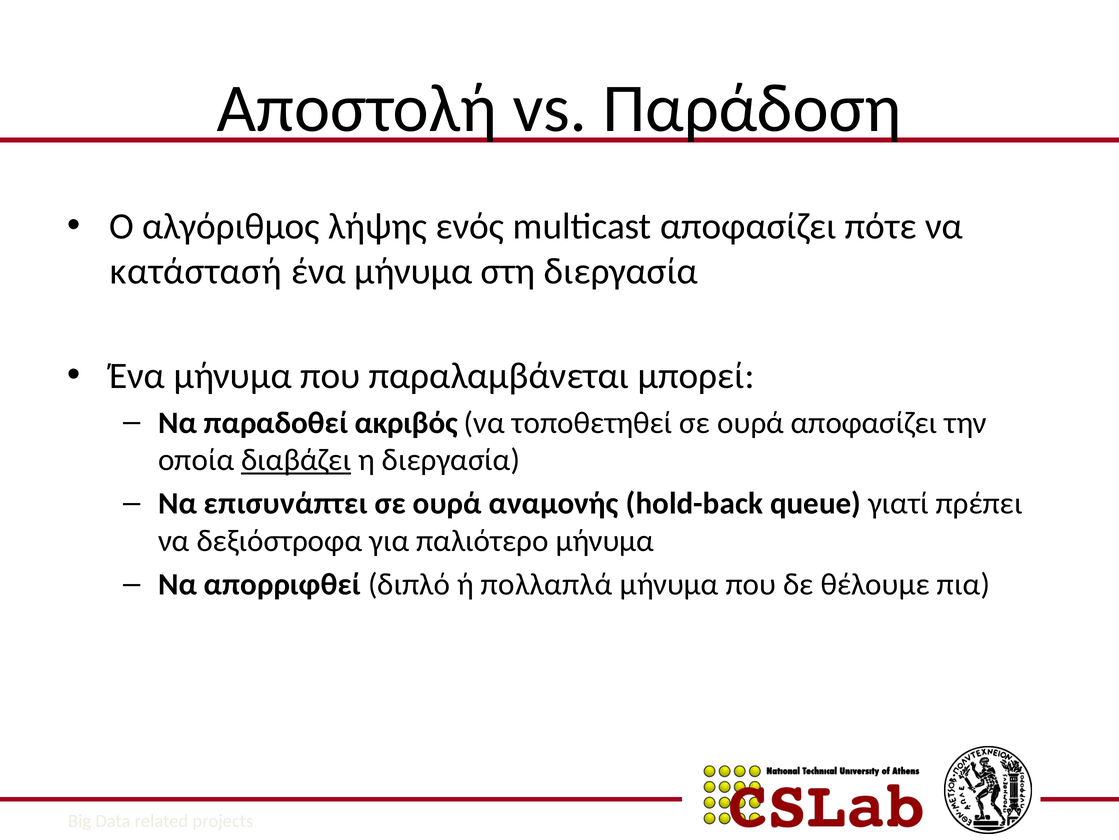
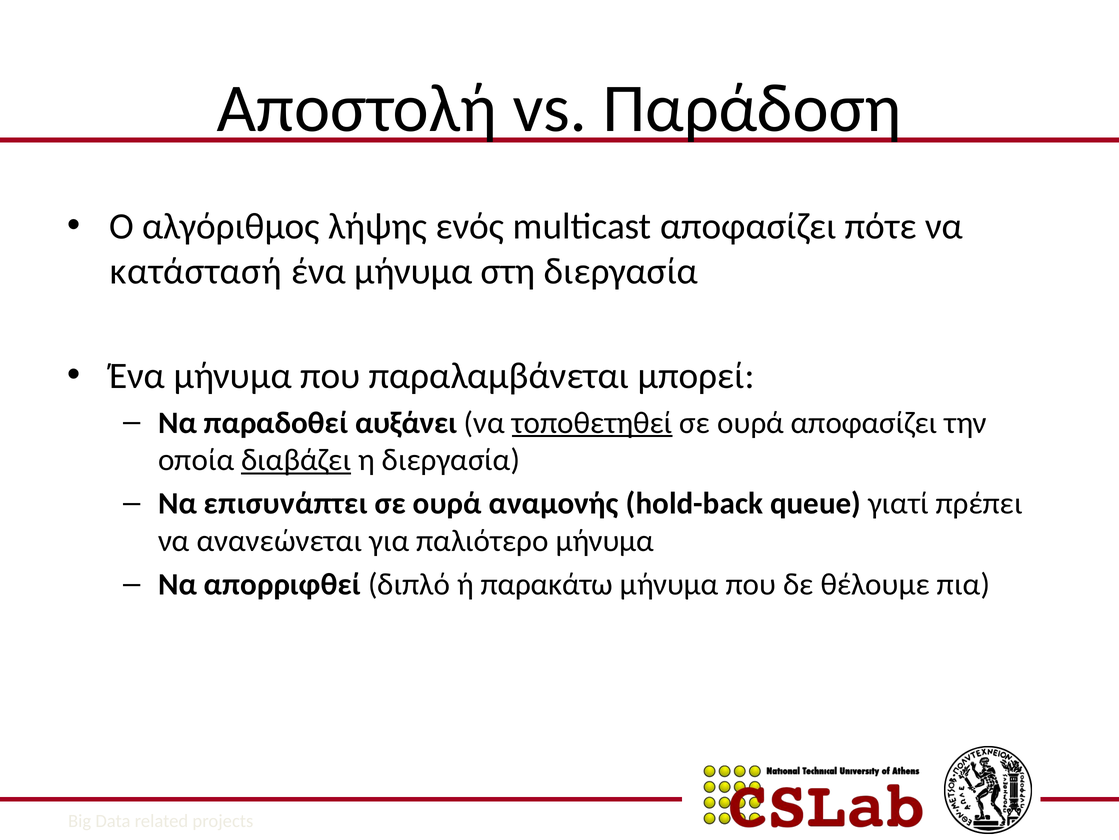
ακριβός: ακριβός -> αυξάνει
τοποθετηθεί underline: none -> present
δεξιόστροφα: δεξιόστροφα -> ανανεώνεται
πολλαπλά: πολλαπλά -> παρακάτω
